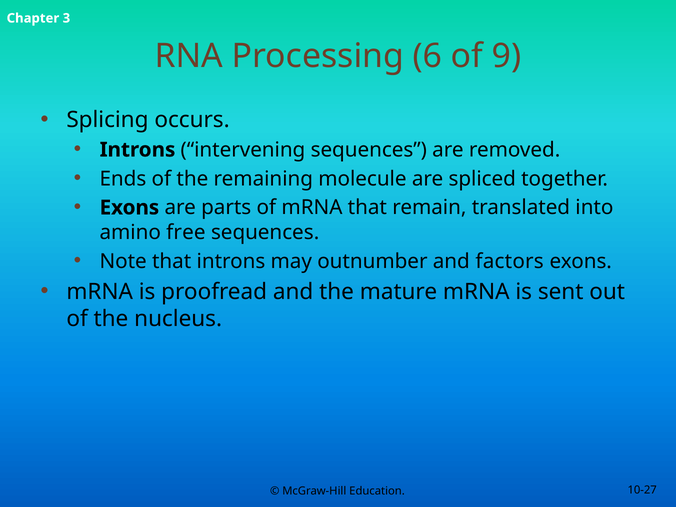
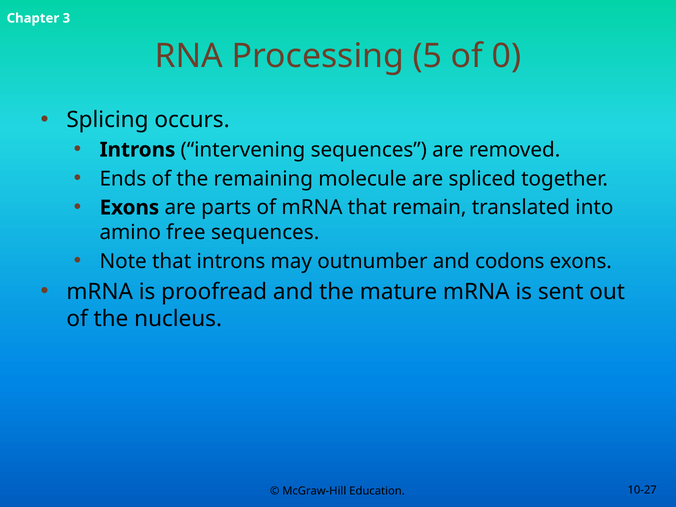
6: 6 -> 5
9: 9 -> 0
factors: factors -> codons
